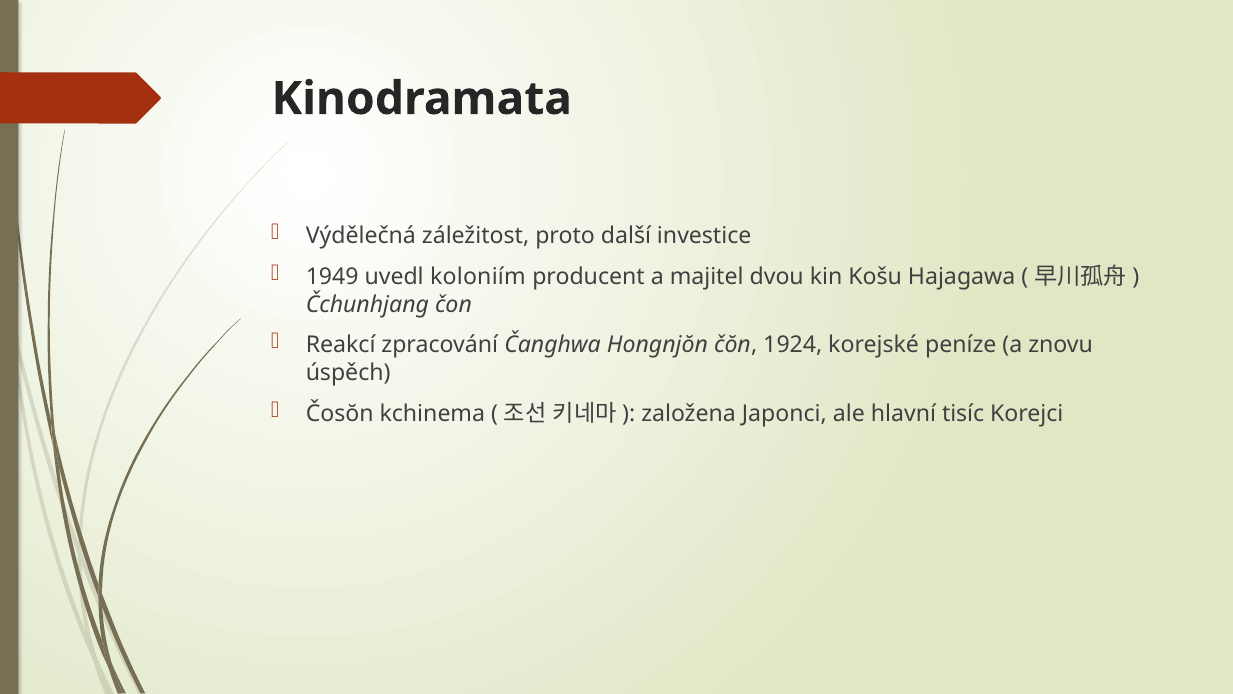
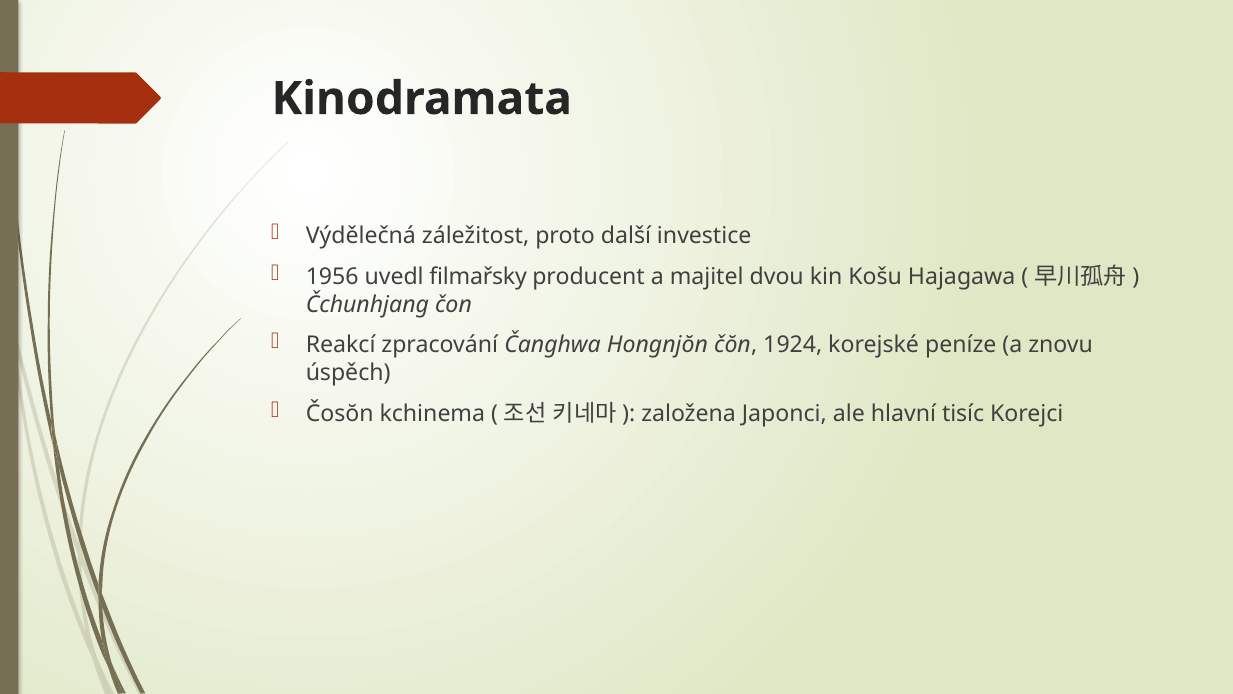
1949: 1949 -> 1956
koloniím: koloniím -> filmařsky
